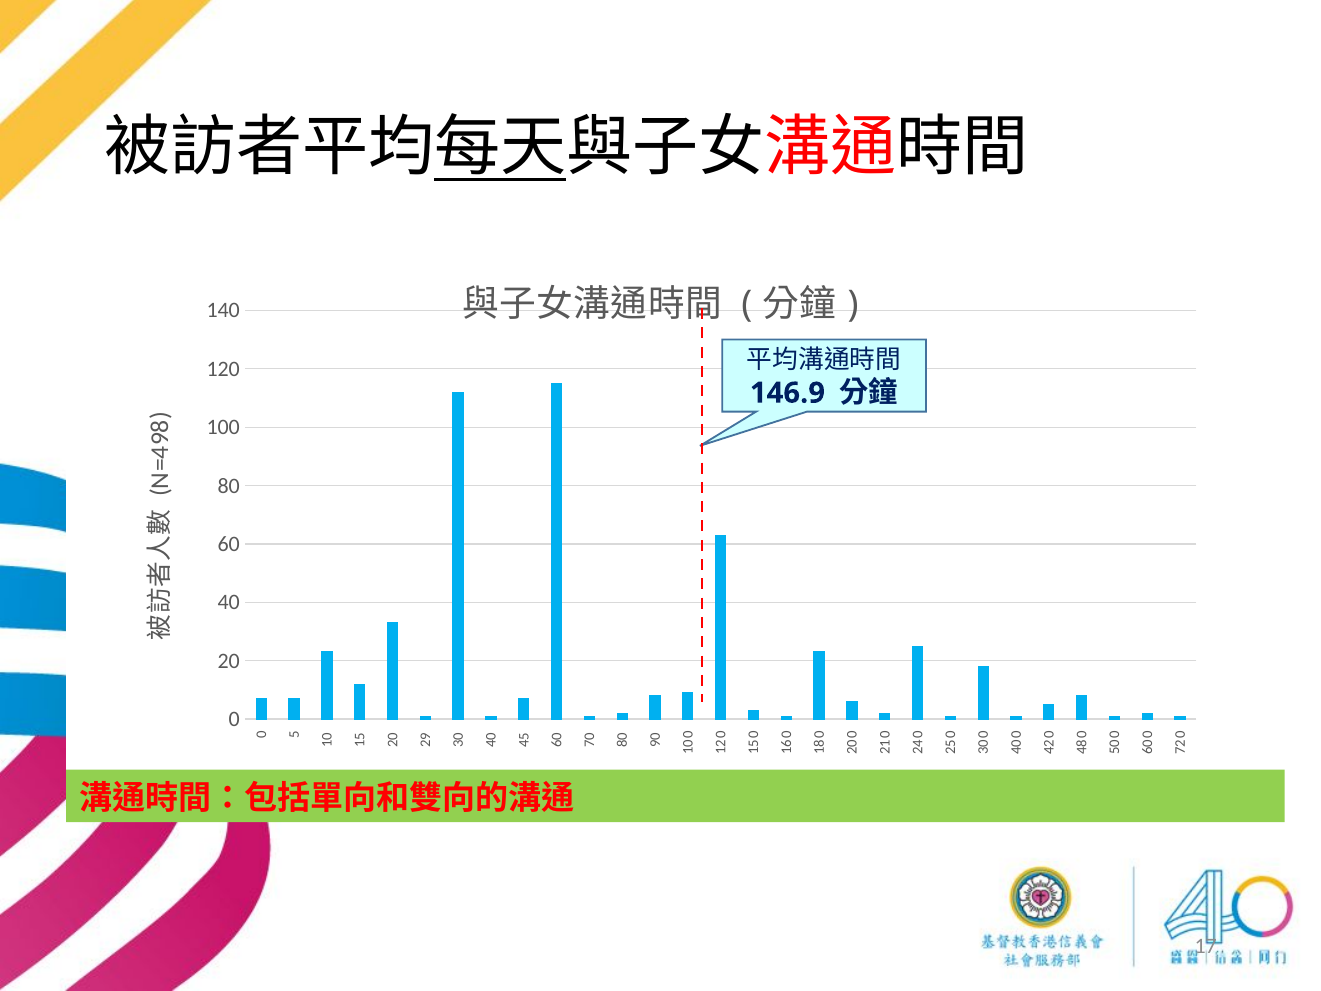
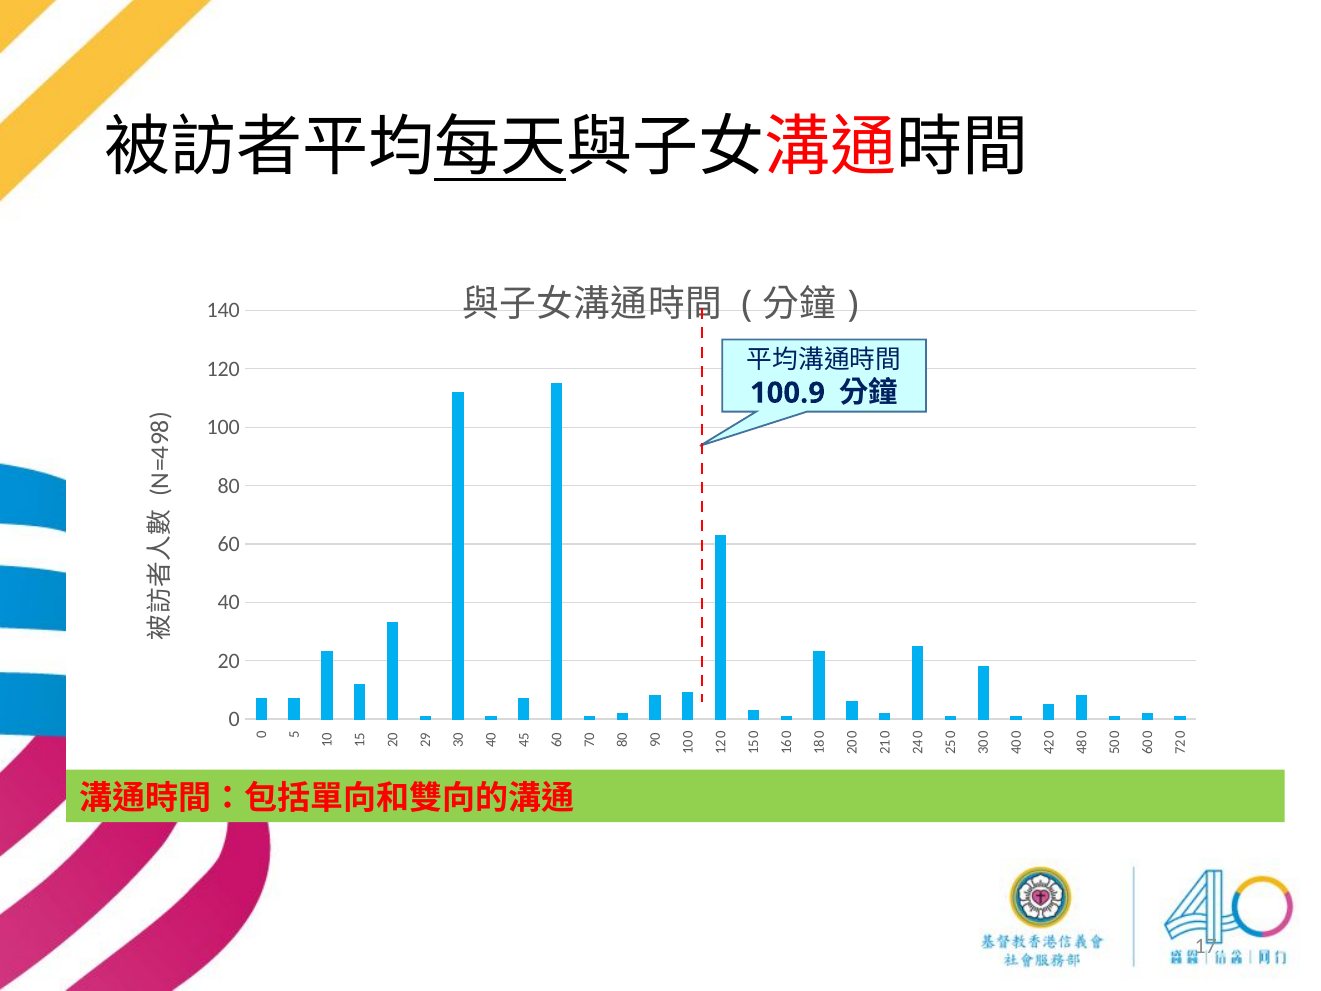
146.9: 146.9 -> 100.9
